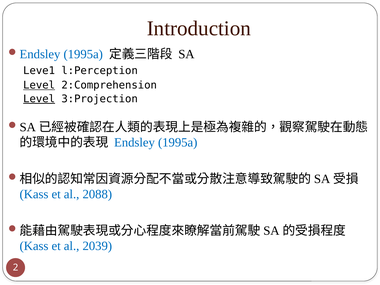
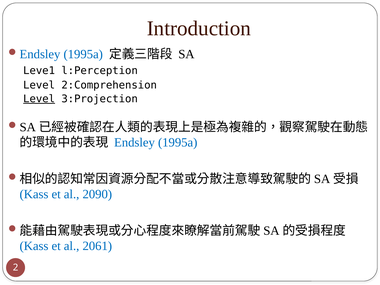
Level at (39, 85) underline: present -> none
2088: 2088 -> 2090
2039: 2039 -> 2061
